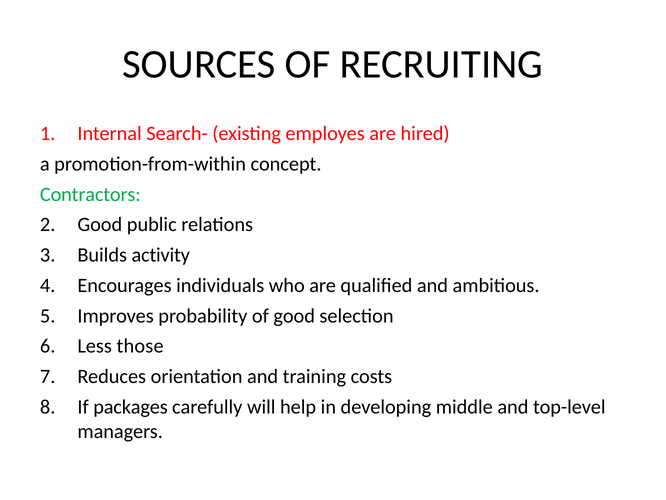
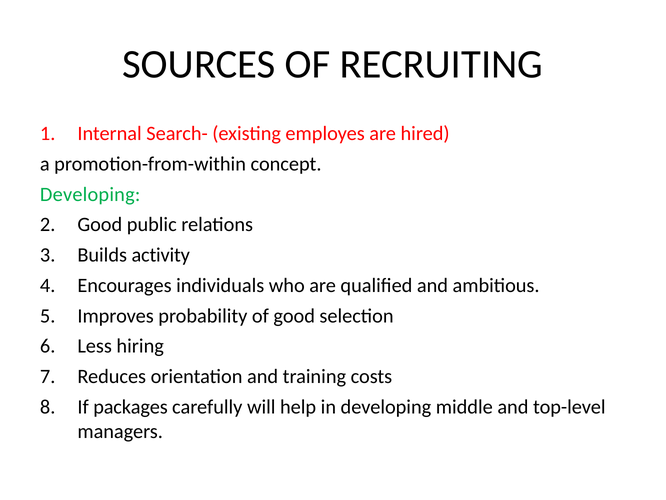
Contractors at (90, 194): Contractors -> Developing
those: those -> hiring
